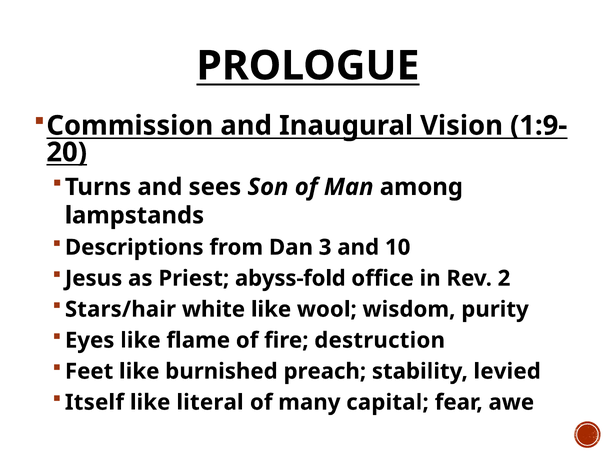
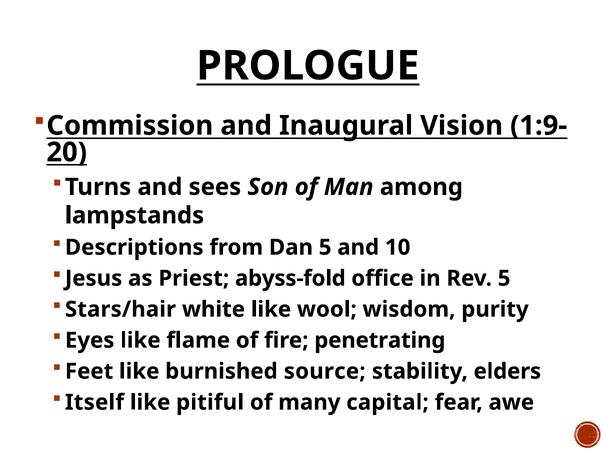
Dan 3: 3 -> 5
Rev 2: 2 -> 5
destruction: destruction -> penetrating
preach: preach -> source
levied: levied -> elders
literal: literal -> pitiful
